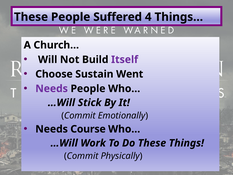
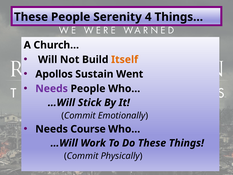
Suffered: Suffered -> Serenity
Itself colour: purple -> orange
Choose: Choose -> Apollos
